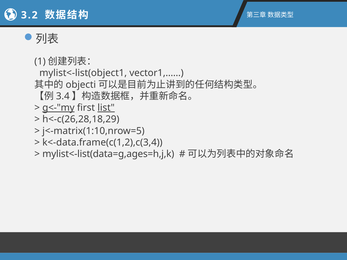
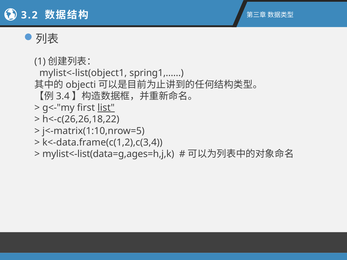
vector1,……: vector1,…… -> spring1,……
g<-"my underline: present -> none
h<-c(26,28,18,29: h<-c(26,28,18,29 -> h<-c(26,26,18,22
